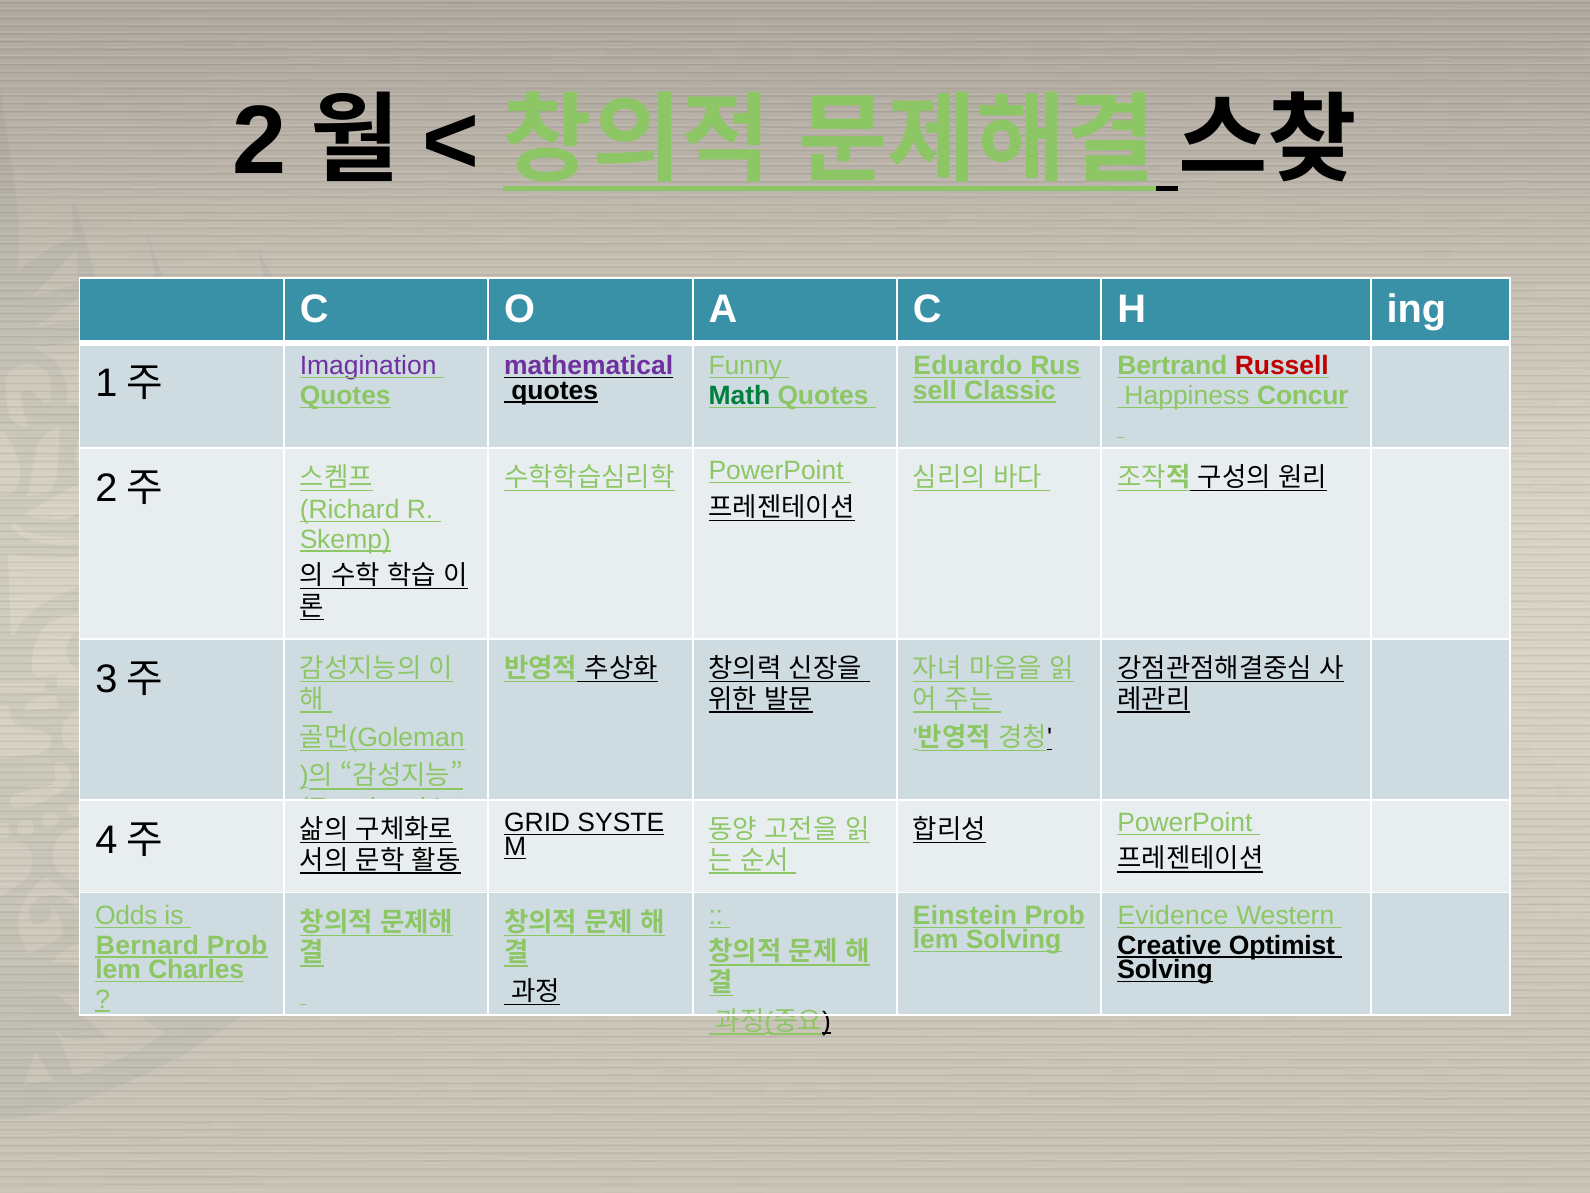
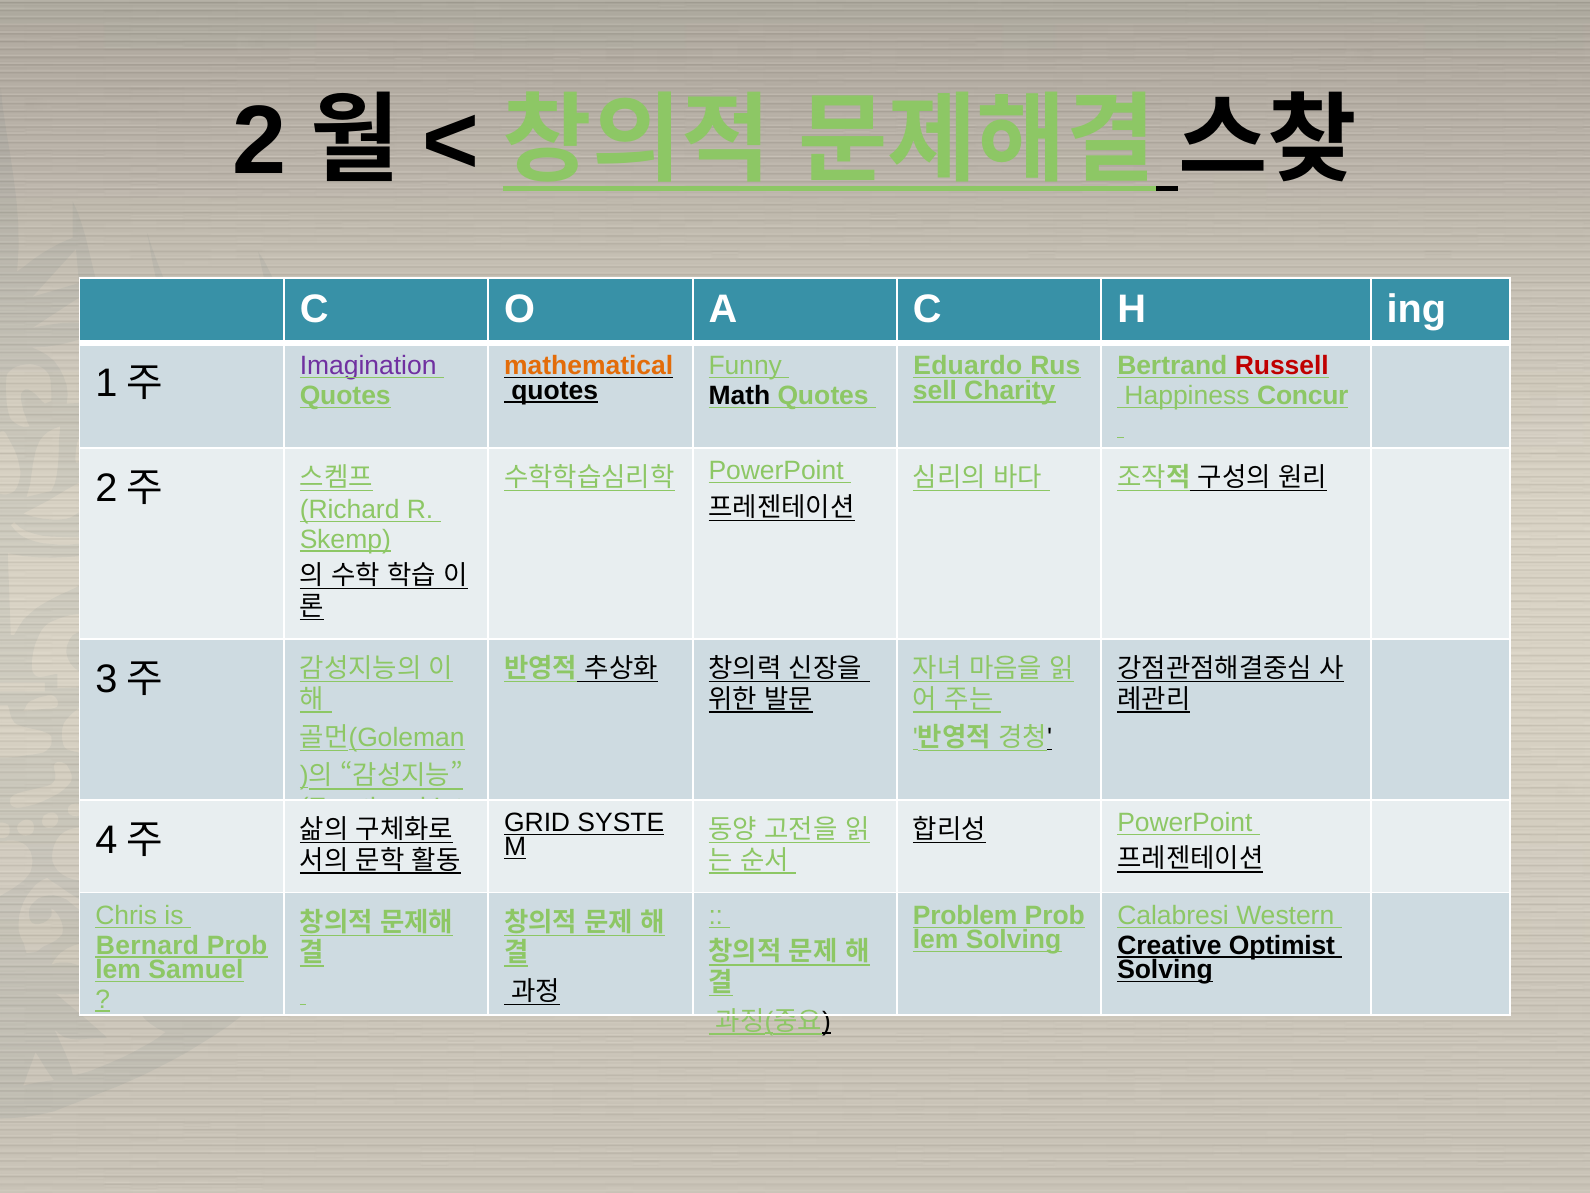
mathematical colour: purple -> orange
Classic: Classic -> Charity
Math colour: green -> black
Odds: Odds -> Chris
Einstein: Einstein -> Problem
Evidence: Evidence -> Calabresi
Charles: Charles -> Samuel
